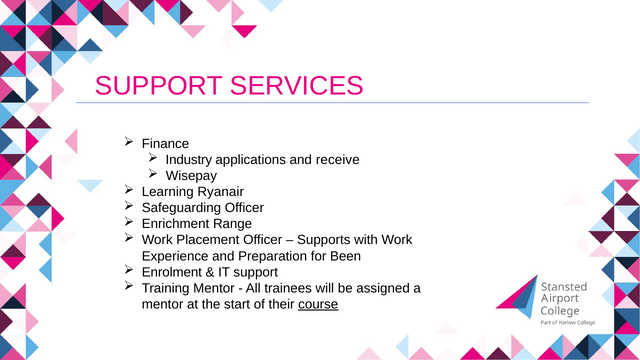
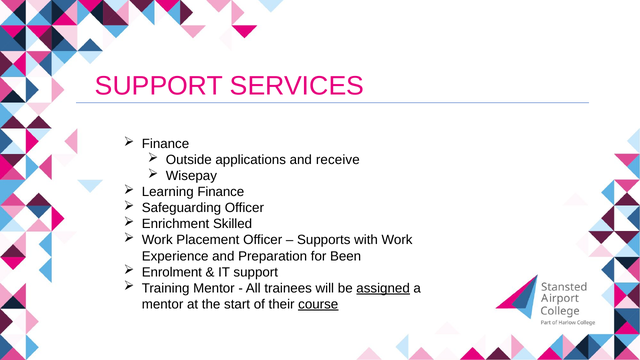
Industry: Industry -> Outside
Learning Ryanair: Ryanair -> Finance
Range: Range -> Skilled
assigned underline: none -> present
